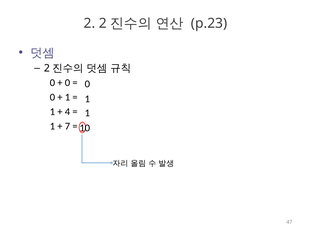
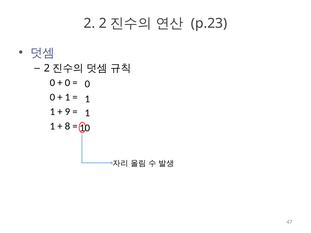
4: 4 -> 9
7: 7 -> 8
